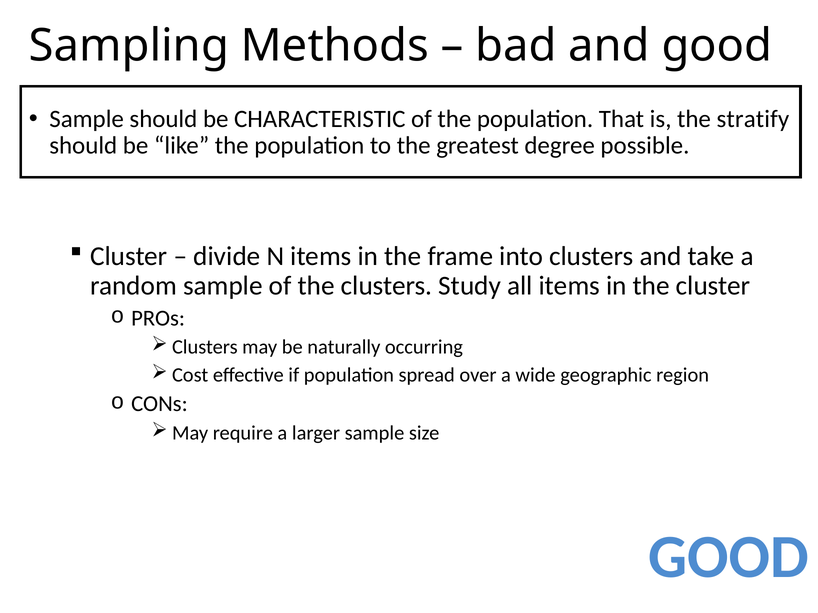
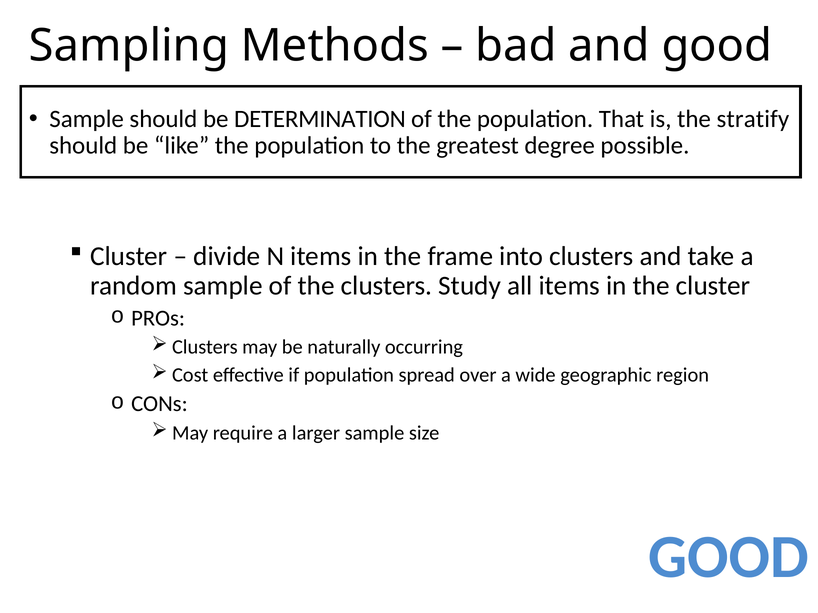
CHARACTERISTIC: CHARACTERISTIC -> DETERMINATION
